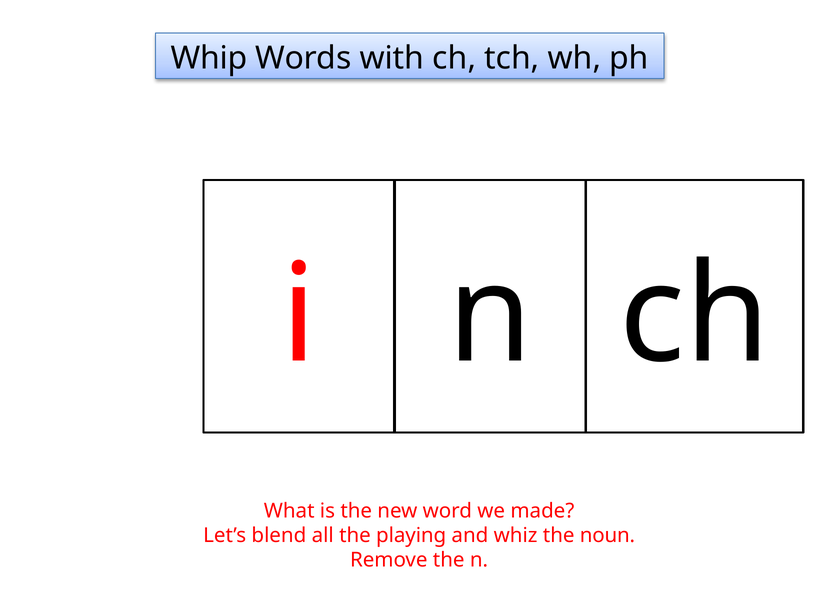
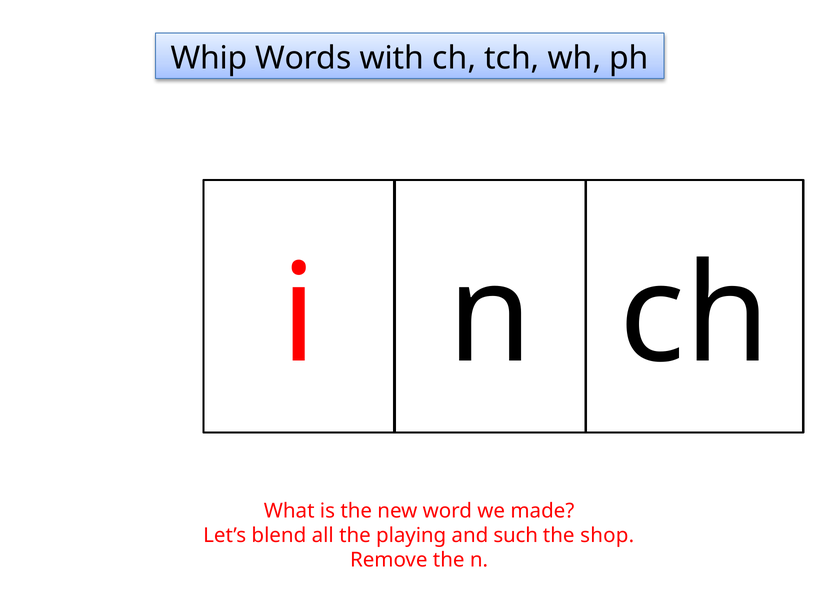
whiz: whiz -> such
noun: noun -> shop
